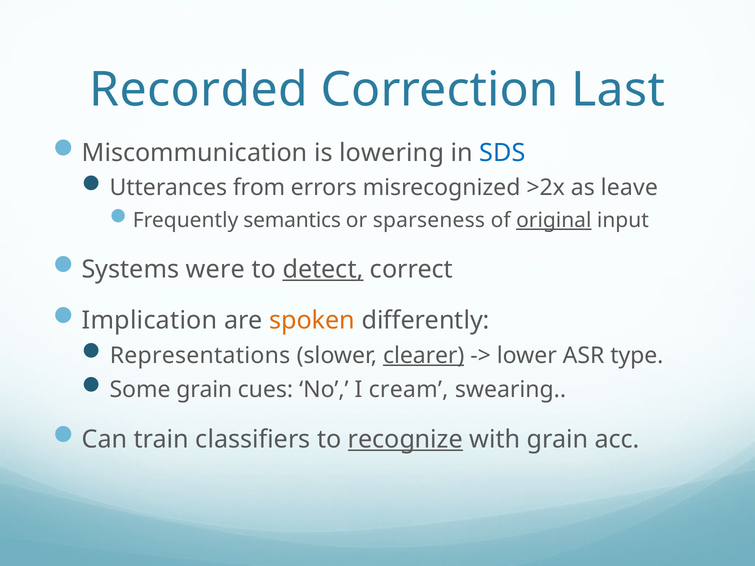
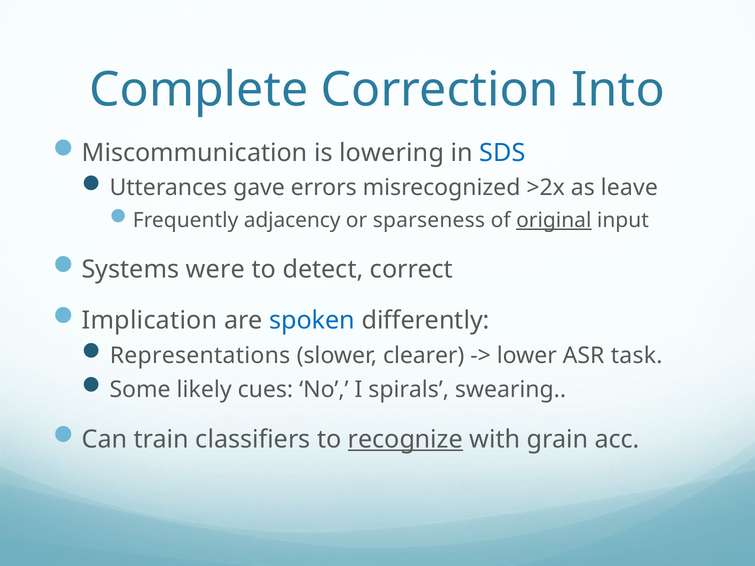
Recorded: Recorded -> Complete
Last: Last -> Into
from: from -> gave
semantics: semantics -> adjacency
detect underline: present -> none
spoken colour: orange -> blue
clearer underline: present -> none
type: type -> task
Some grain: grain -> likely
cream: cream -> spirals
